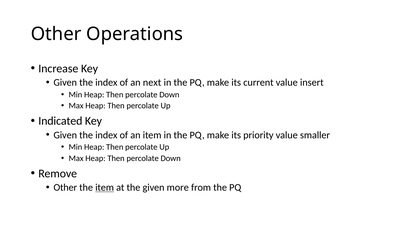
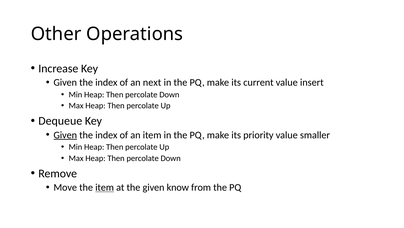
Indicated: Indicated -> Dequeue
Given at (65, 135) underline: none -> present
Other at (65, 187): Other -> Move
more: more -> know
